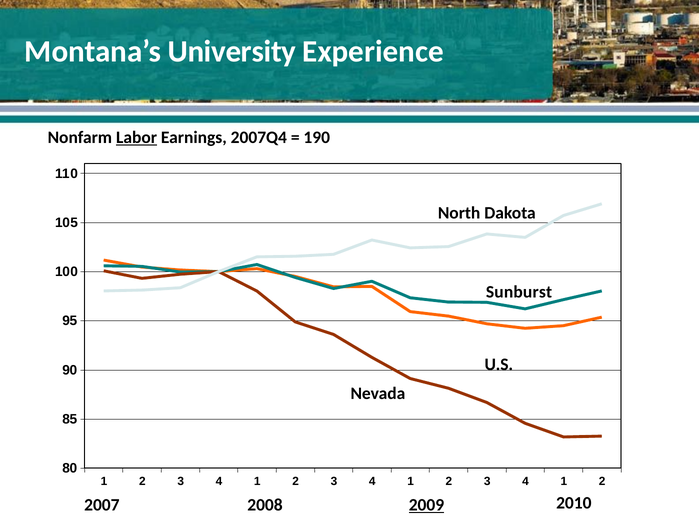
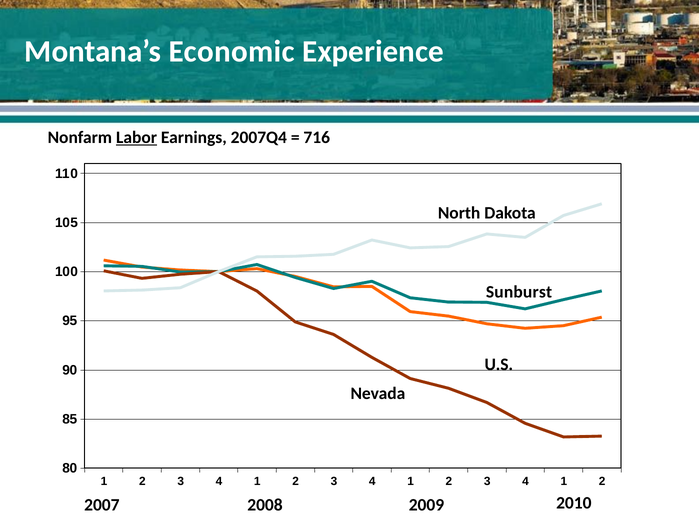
University: University -> Economic
190: 190 -> 716
2009 underline: present -> none
